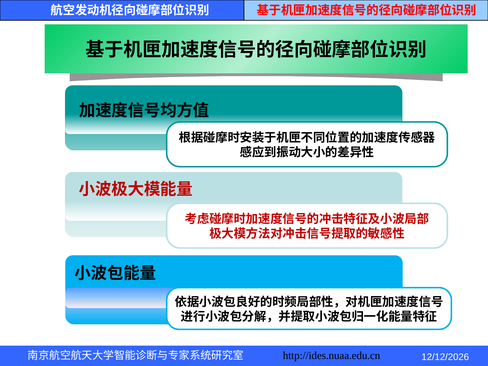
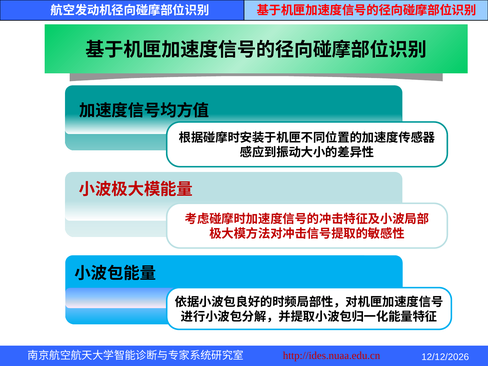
http://ides.nuaa.edu.cn colour: black -> red
